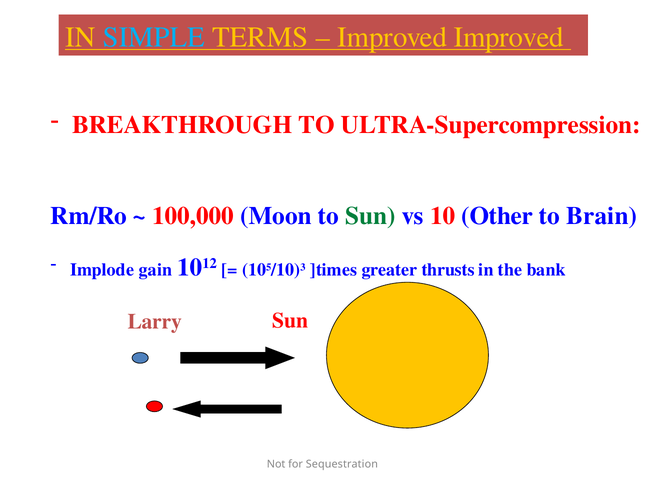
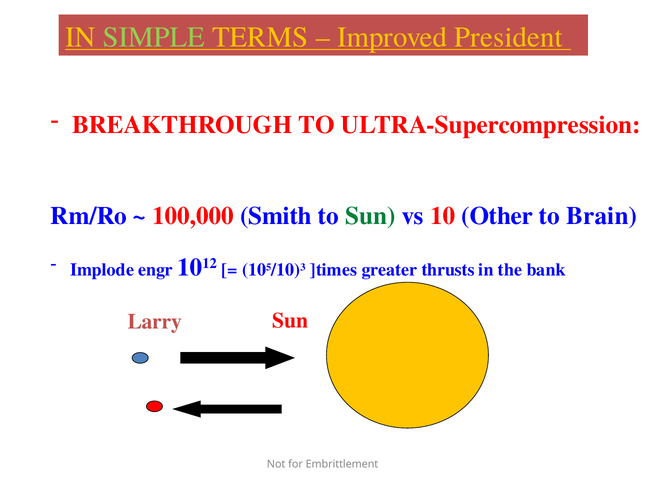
SIMPLE colour: light blue -> light green
Improved Improved: Improved -> President
Moon: Moon -> Smith
gain: gain -> engr
Sequestration: Sequestration -> Embrittlement
